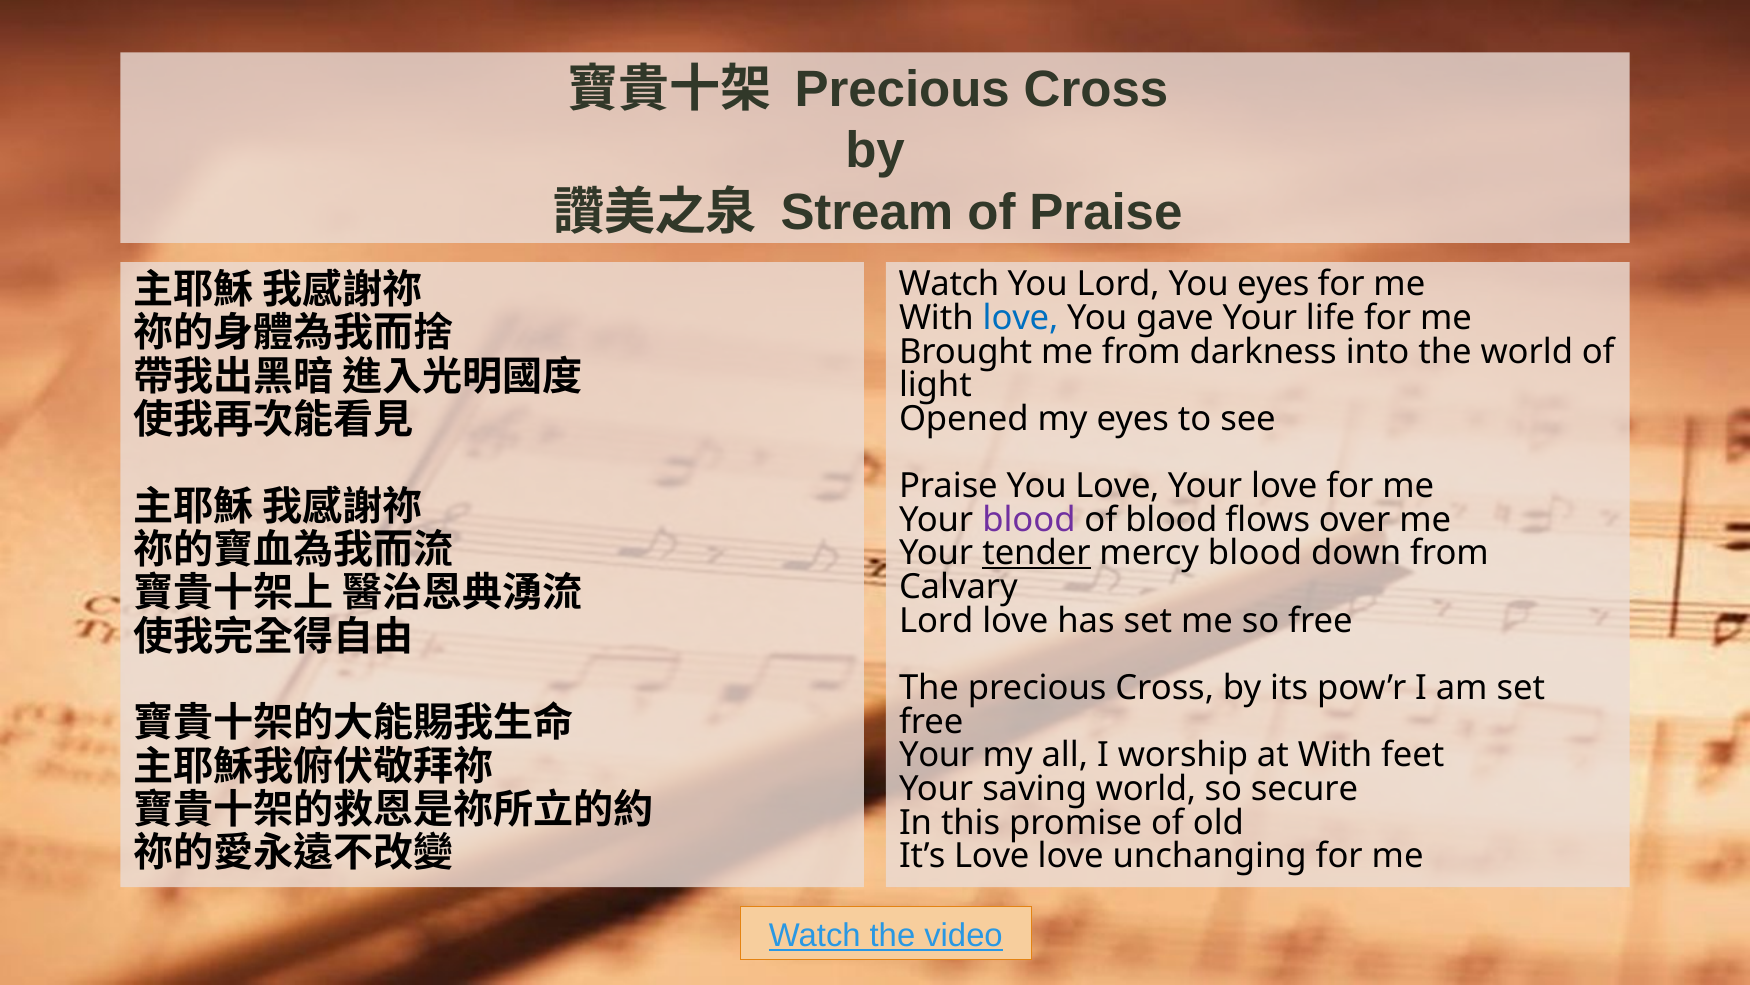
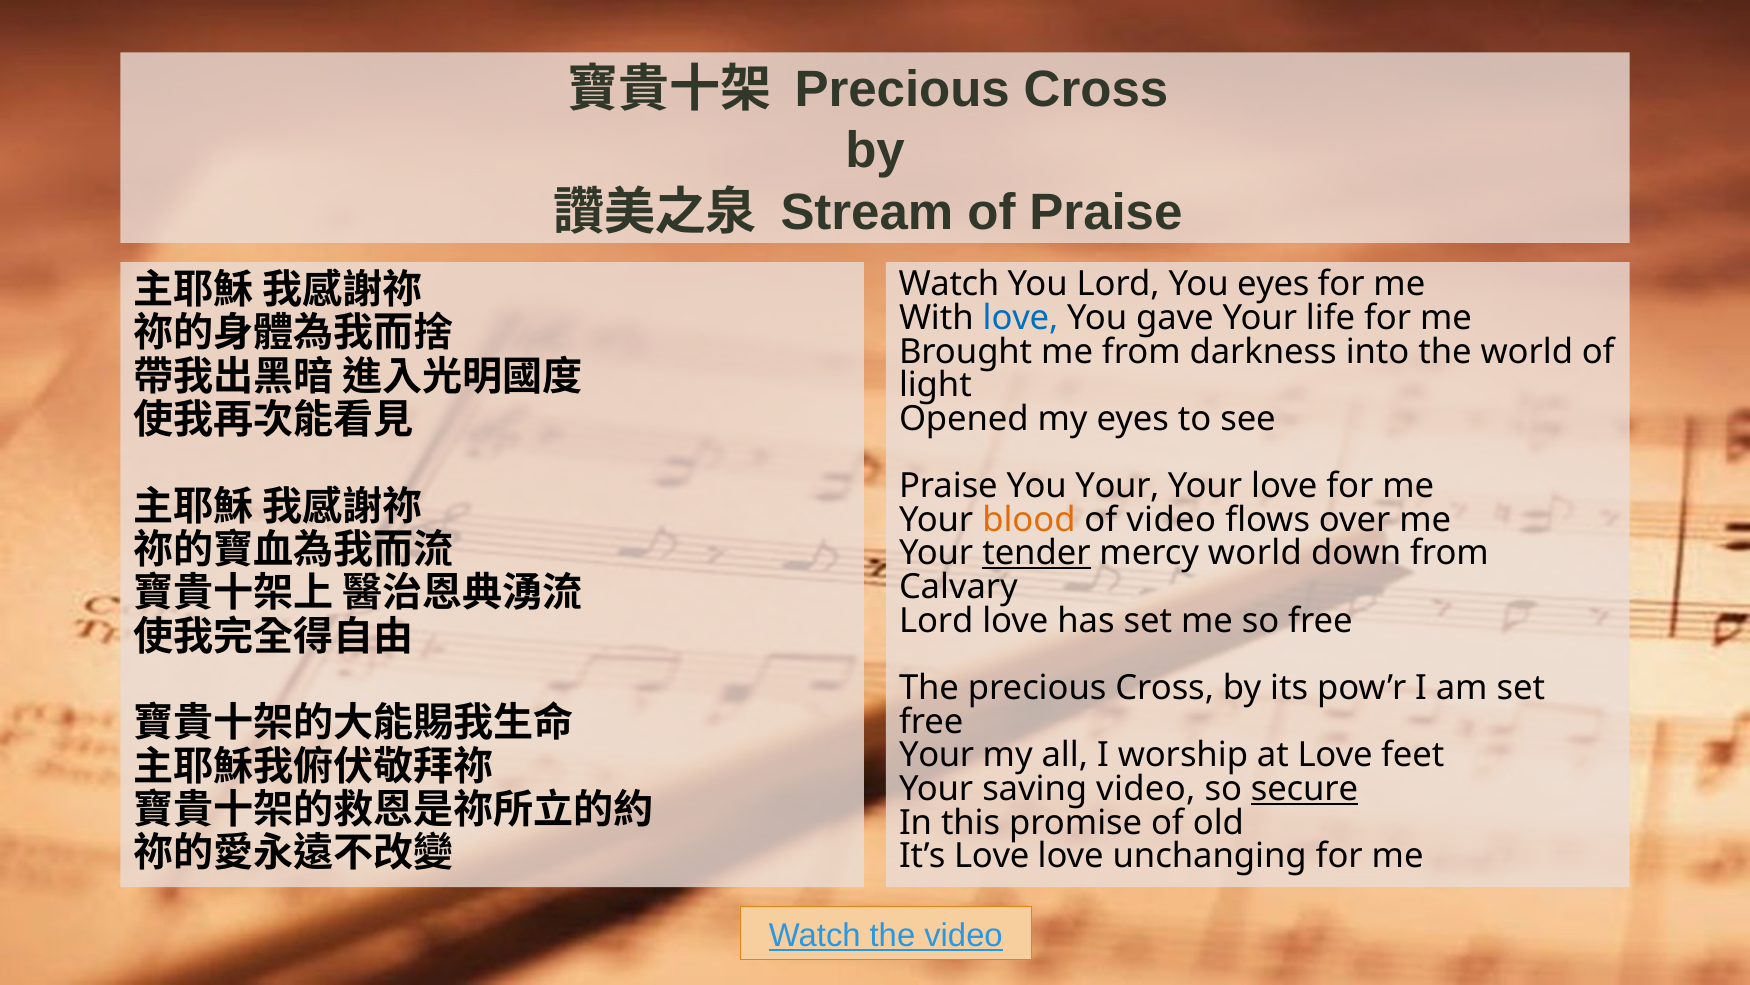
You Love: Love -> Your
blood at (1029, 520) colour: purple -> orange
of blood: blood -> video
mercy blood: blood -> world
at With: With -> Love
saving world: world -> video
secure underline: none -> present
